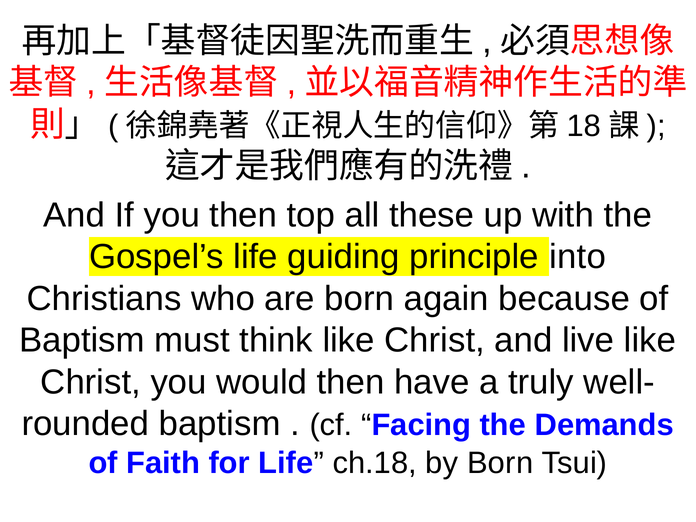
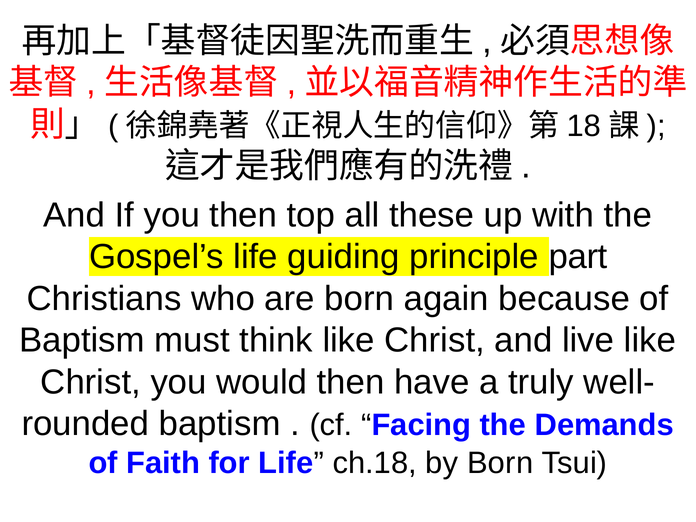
into: into -> part
